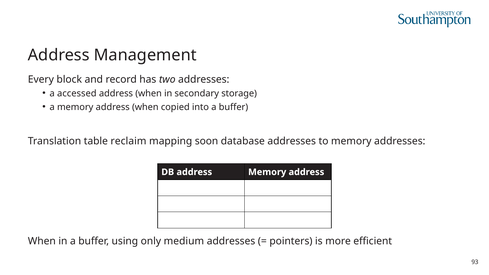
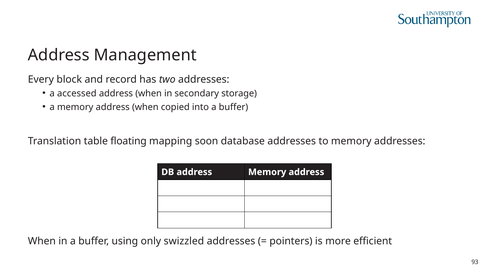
reclaim: reclaim -> floating
medium: medium -> swizzled
